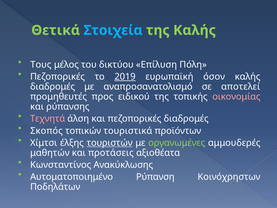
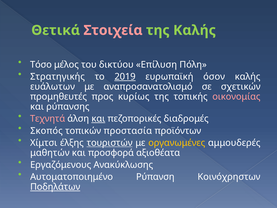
Στοιχεία colour: light blue -> pink
Τους: Τους -> Τόσο
Πεζοπορικές at (58, 77): Πεζοπορικές -> Στρατηγικής
διαδρομές at (53, 87): διαδρομές -> ευάλωτων
αποτελεί: αποτελεί -> σχετικών
ειδικού: ειδικού -> κυρίως
και at (98, 119) underline: none -> present
τουριστικά: τουριστικά -> προστασία
οργανωμένες colour: light green -> yellow
προτάσεις: προτάσεις -> προσφορά
Κωνσταντίνος: Κωνσταντίνος -> Εργαζόμενους
Ποδηλάτων underline: none -> present
